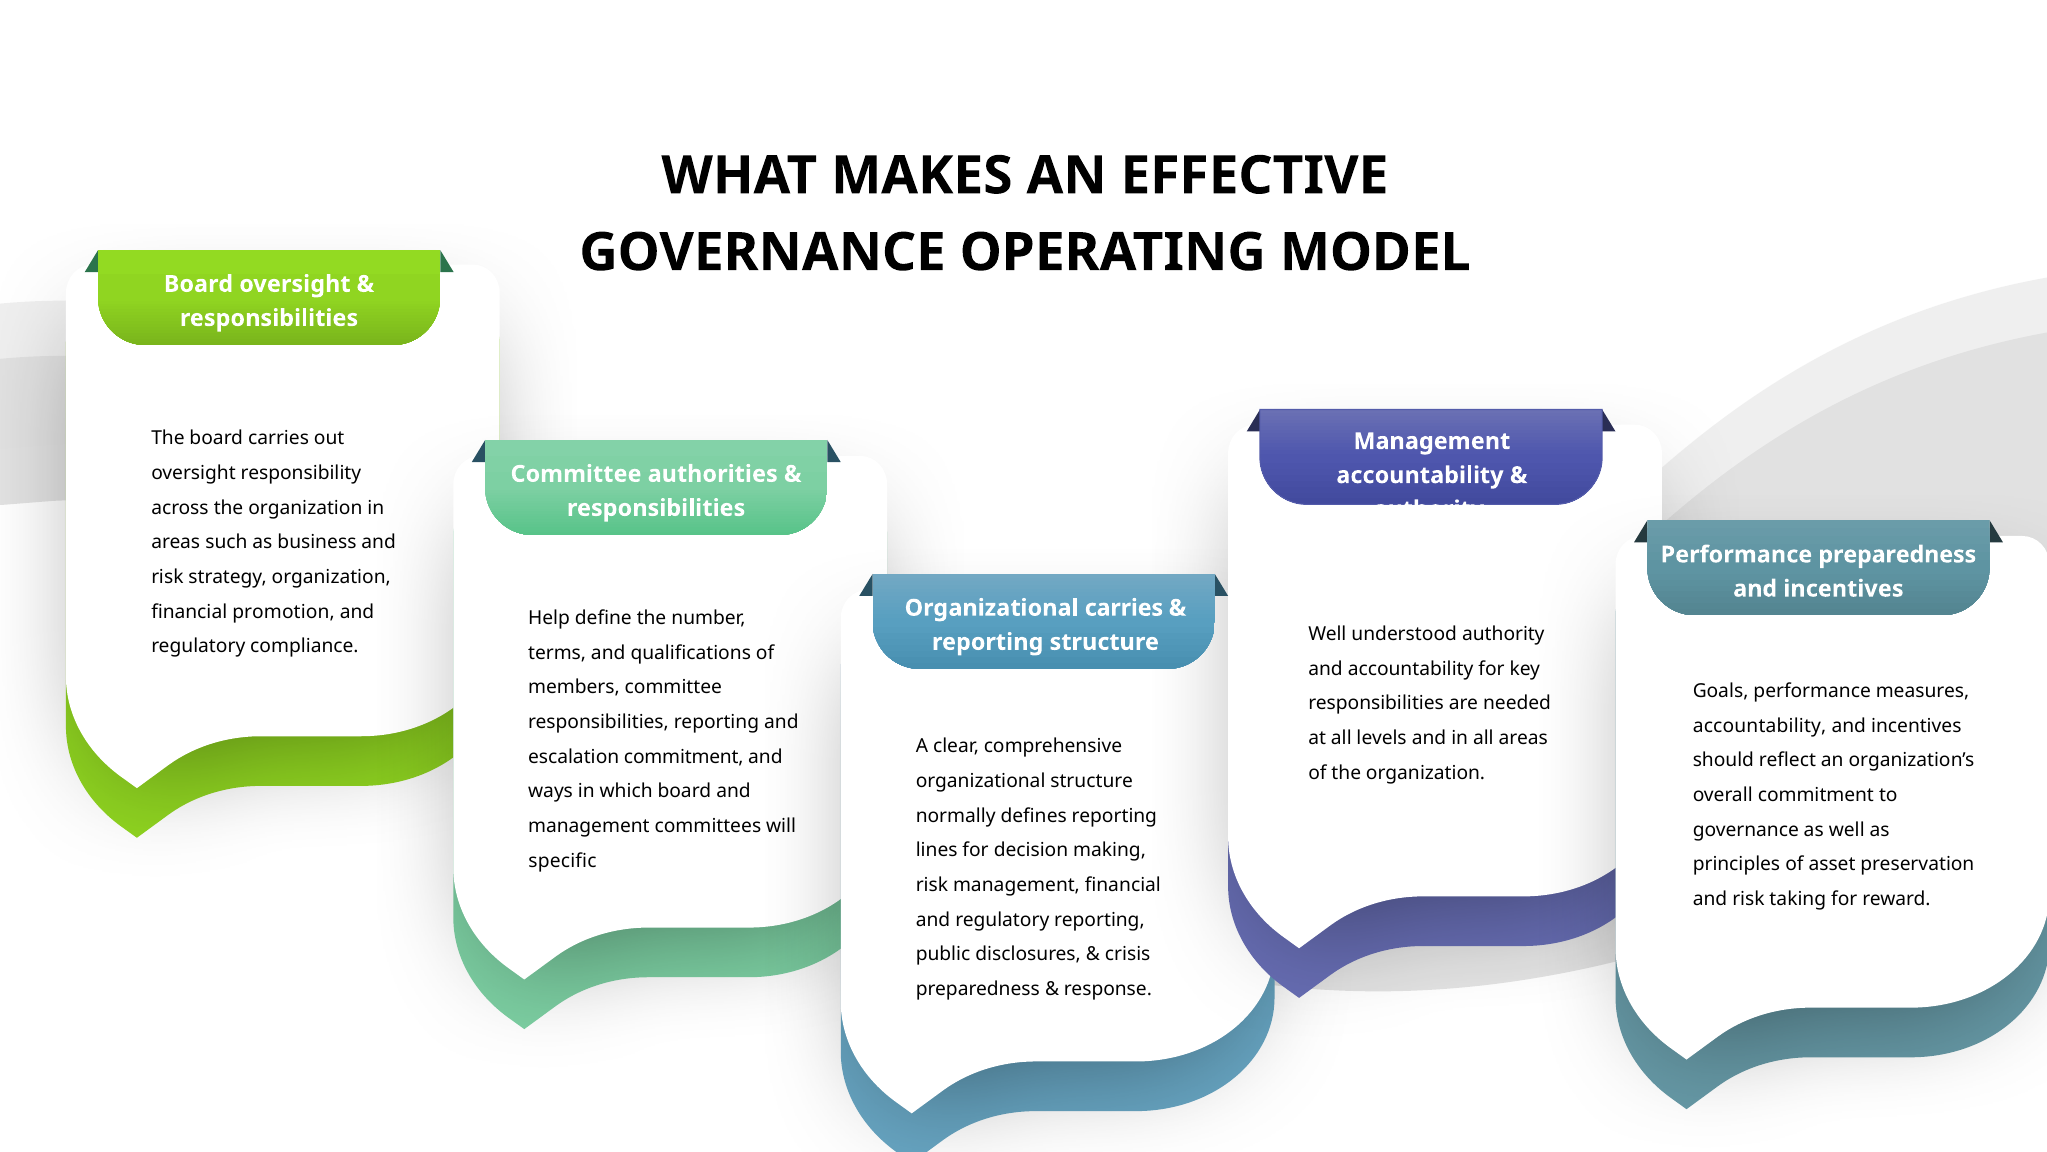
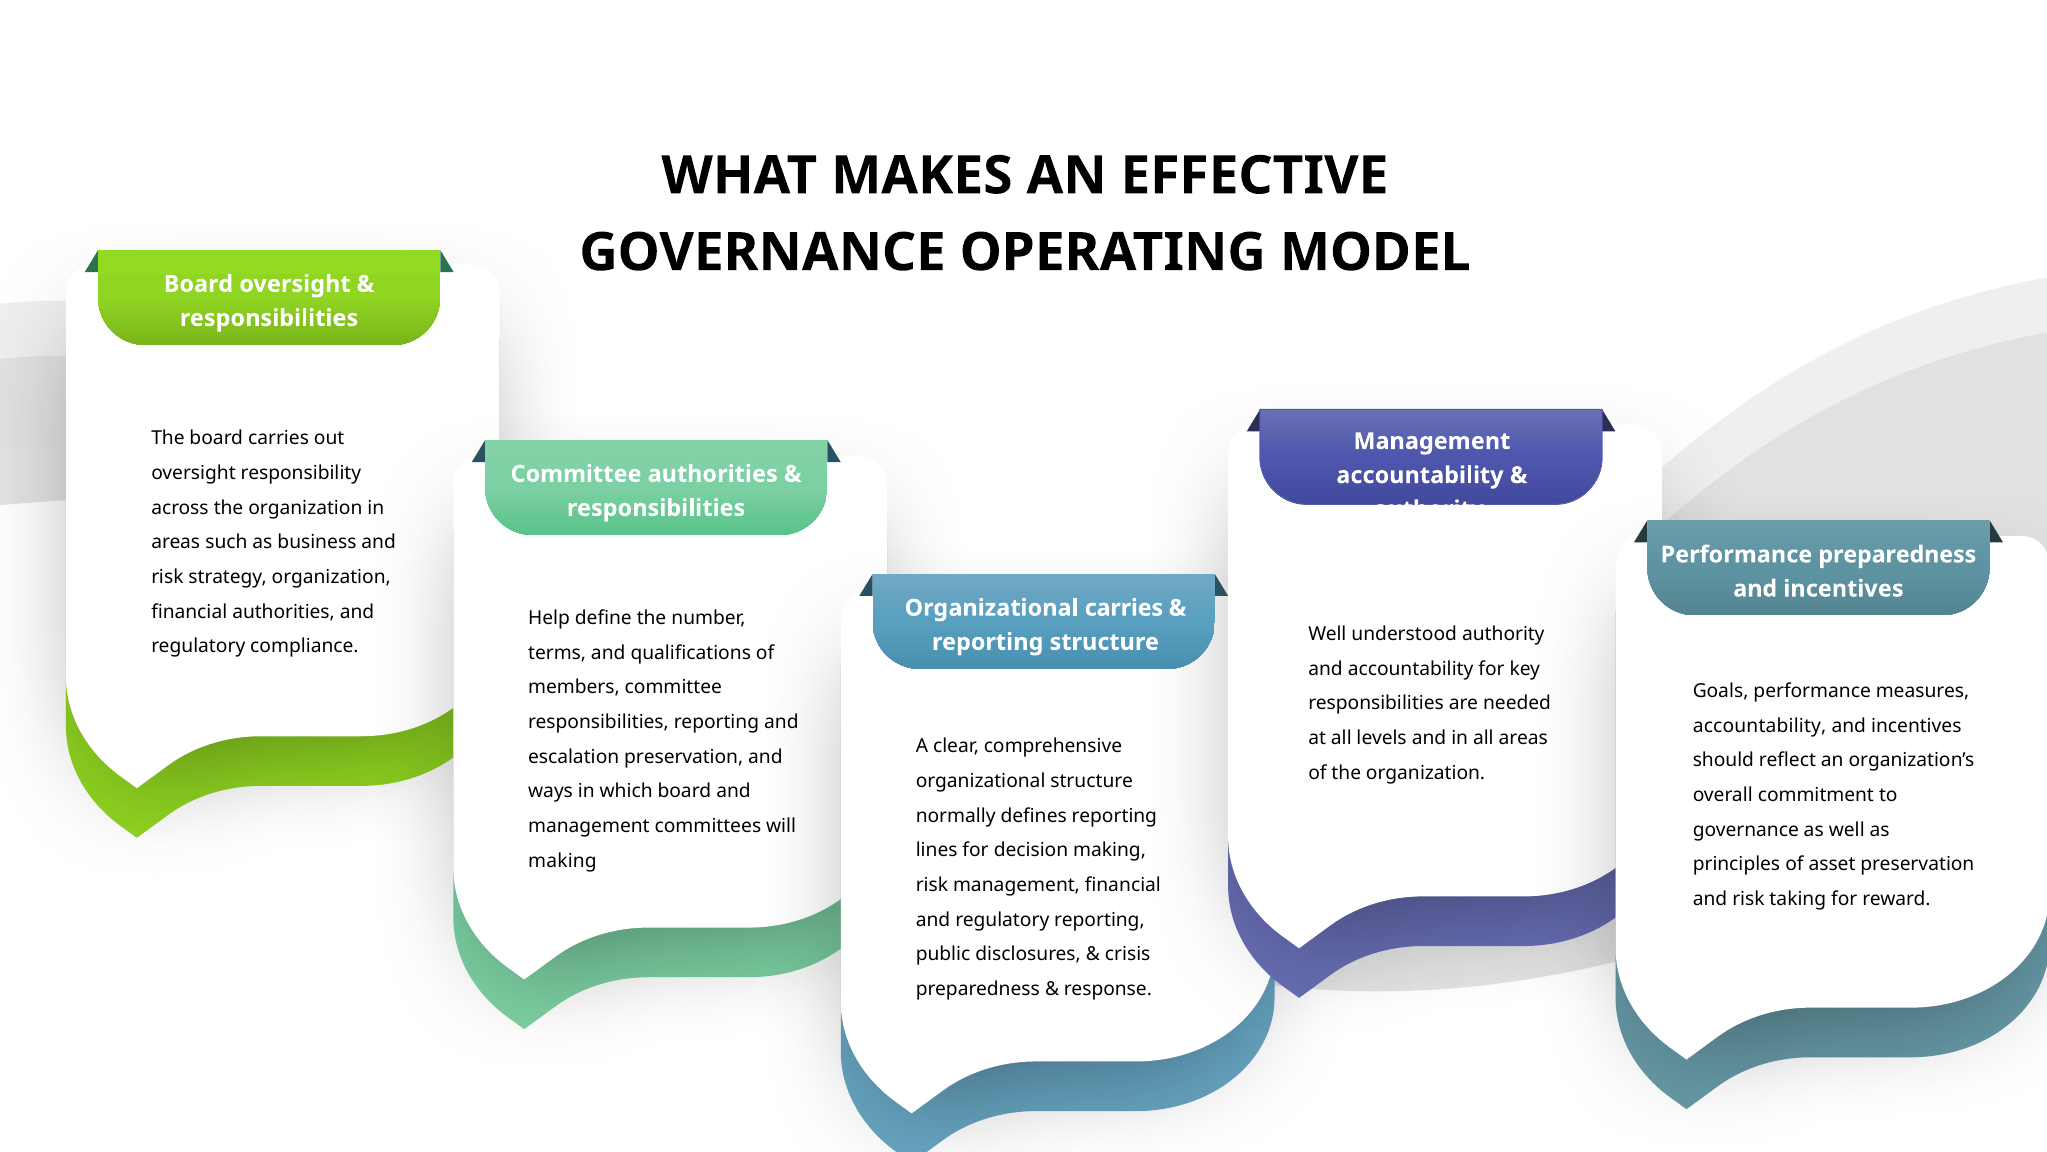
financial promotion: promotion -> authorities
escalation commitment: commitment -> preservation
specific at (563, 860): specific -> making
